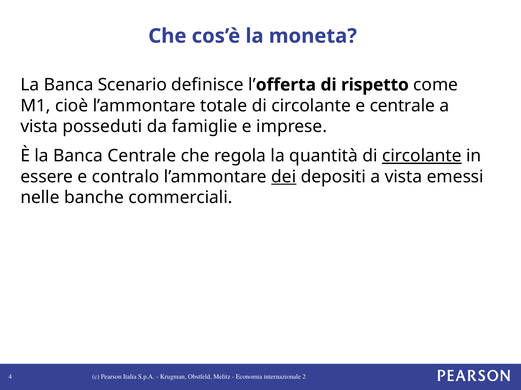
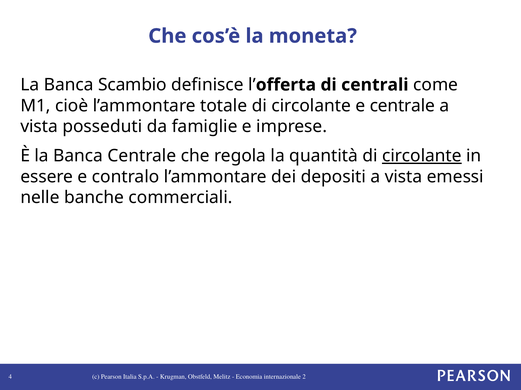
Scenario: Scenario -> Scambio
rispetto: rispetto -> centrali
dei underline: present -> none
